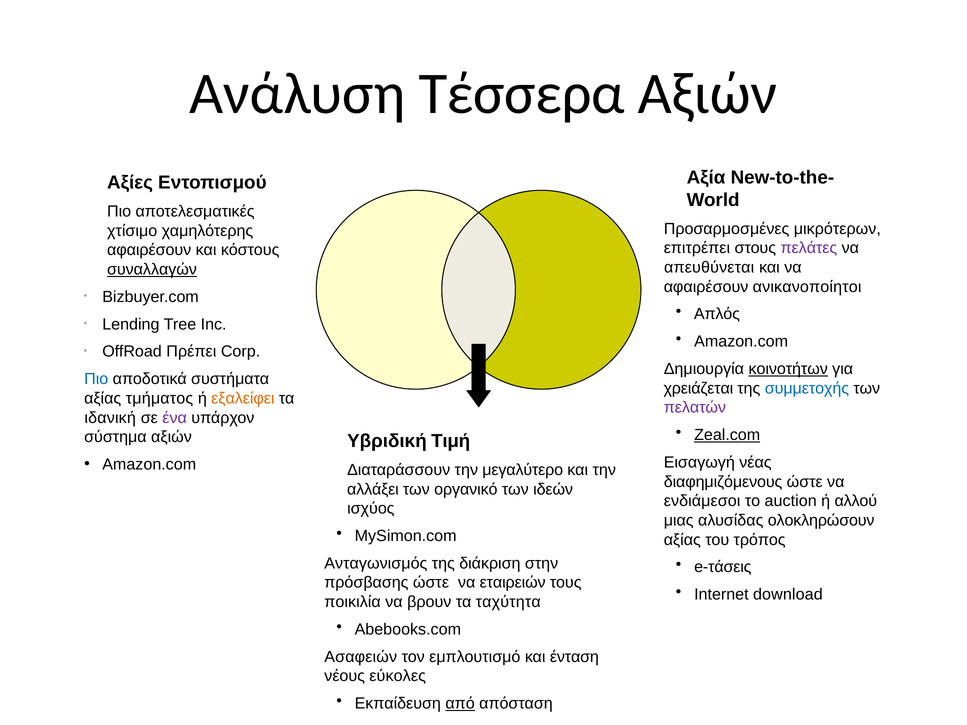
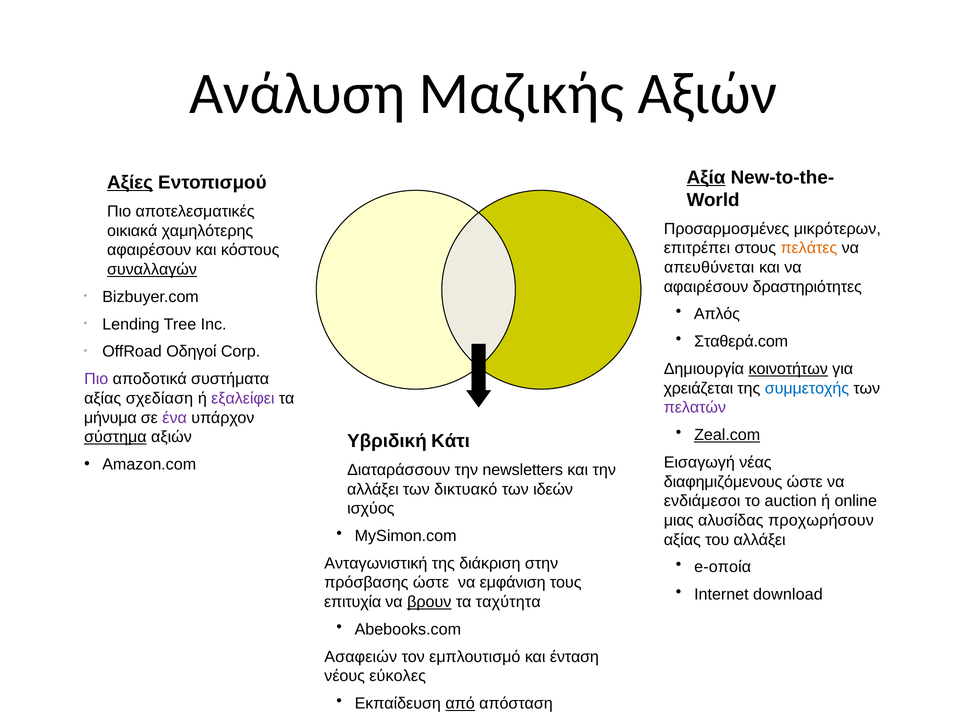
Τέσσερα: Τέσσερα -> Μαζικής
Αξία underline: none -> present
Αξίες underline: none -> present
χτίσιμο: χτίσιμο -> οικιακά
πελάτες colour: purple -> orange
ανικανοποίητοι: ανικανοποίητοι -> δραστηριότητες
Amazon.com at (741, 342): Amazon.com -> Σταθερά.com
Πρέπει: Πρέπει -> Οδηγοί
Πιο at (96, 379) colour: blue -> purple
τμήματος: τμήματος -> σχεδίαση
εξαλείφει colour: orange -> purple
ιδανική: ιδανική -> μήνυμα
σύστημα underline: none -> present
Τιμή: Τιμή -> Κάτι
μεγαλύτερο: μεγαλύτερο -> newsletters
οργανικό: οργανικό -> δικτυακό
αλλού: αλλού -> online
ολοκληρώσουν: ολοκληρώσουν -> προχωρήσουν
του τρόπος: τρόπος -> αλλάξει
Ανταγωνισμός: Ανταγωνισμός -> Ανταγωνιστική
e-τάσεις: e-τάσεις -> e-οποία
εταιρειών: εταιρειών -> εμφάνιση
ποικιλία: ποικιλία -> επιτυχία
βρουν underline: none -> present
